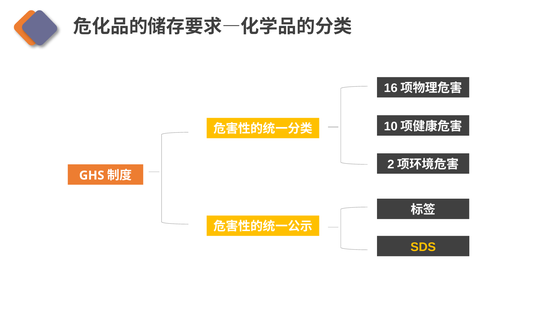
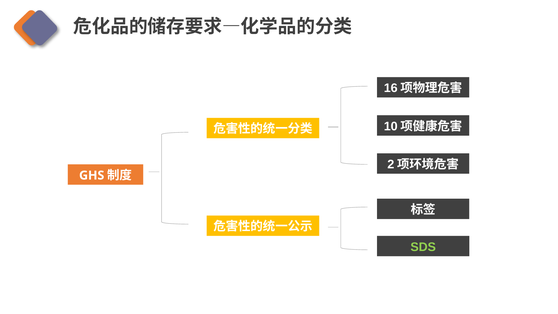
SDS colour: yellow -> light green
